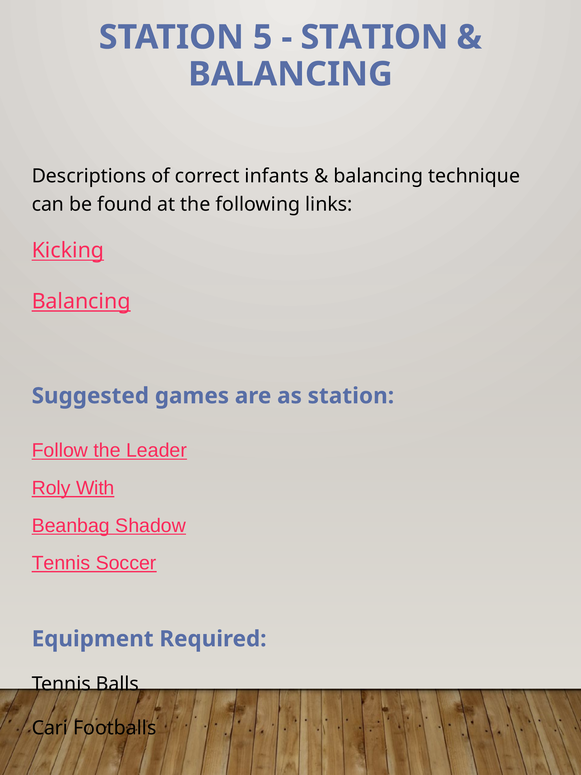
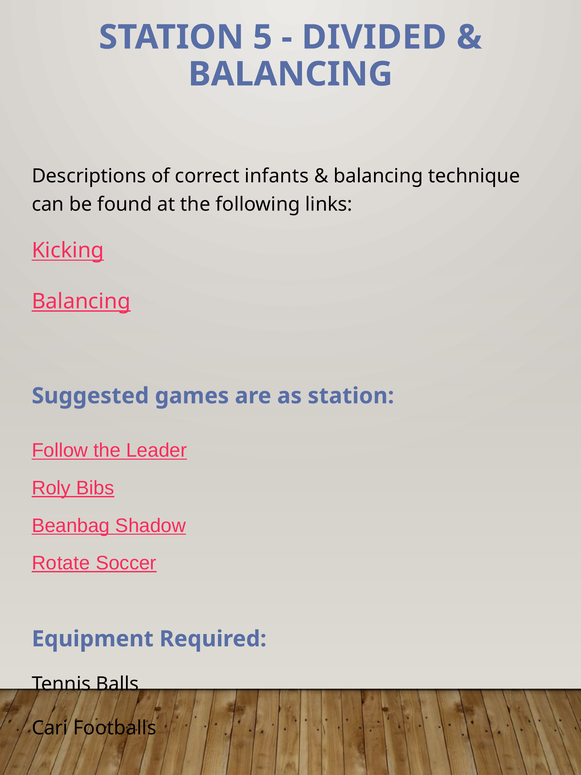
STATION at (374, 37): STATION -> DIVIDED
With: With -> Bibs
Tennis at (61, 563): Tennis -> Rotate
